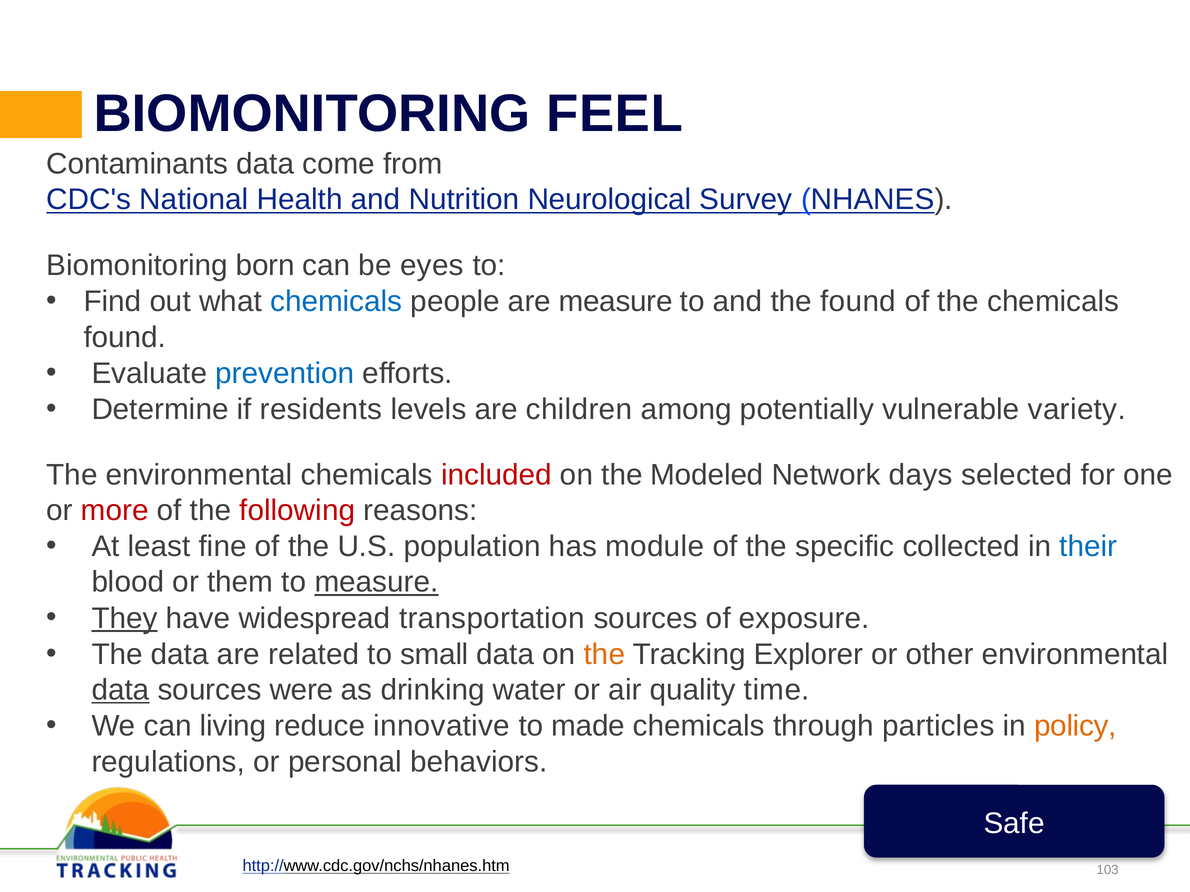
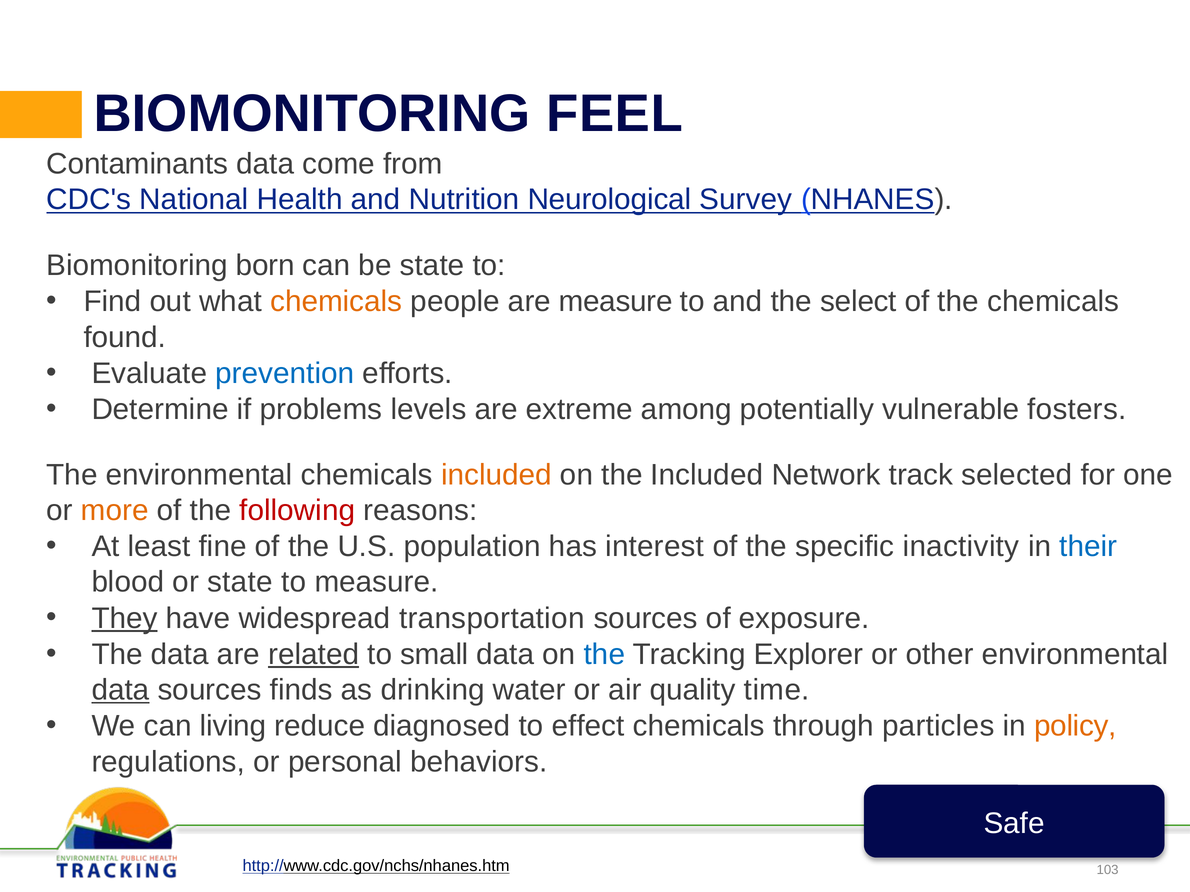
be eyes: eyes -> state
chemicals at (336, 302) colour: blue -> orange
the found: found -> select
residents: residents -> problems
children: children -> extreme
variety: variety -> fosters
included at (496, 475) colour: red -> orange
the Modeled: Modeled -> Included
days: days -> track
more colour: red -> orange
module: module -> interest
collected: collected -> inactivity
or them: them -> state
measure at (377, 583) underline: present -> none
related underline: none -> present
the at (604, 655) colour: orange -> blue
were: were -> finds
innovative: innovative -> diagnosed
made: made -> effect
